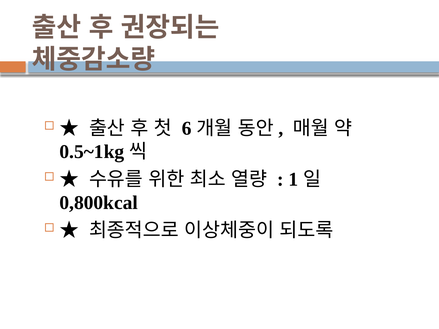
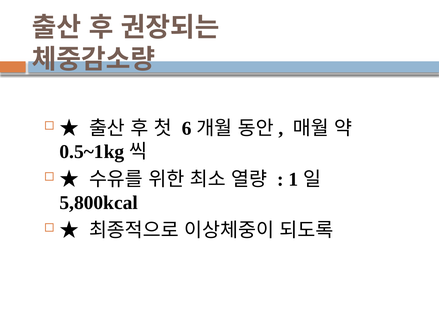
0,800kcal: 0,800kcal -> 5,800kcal
